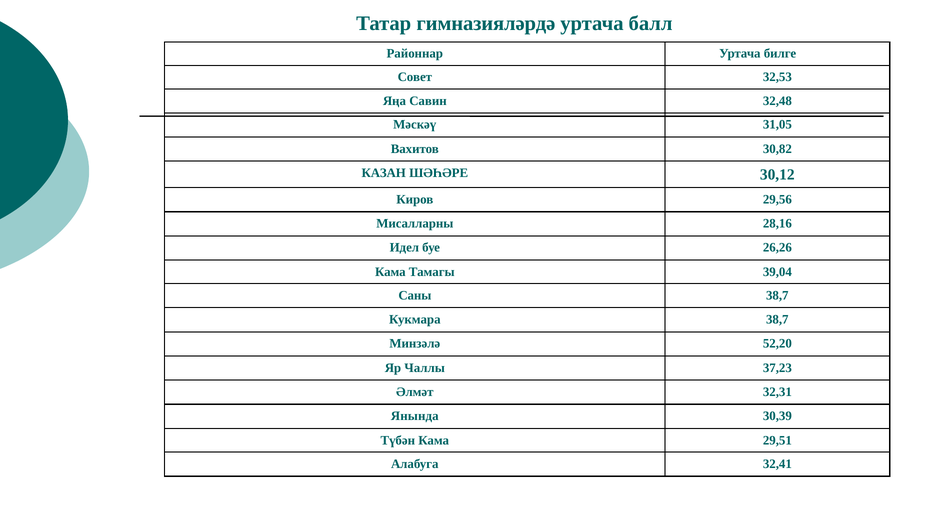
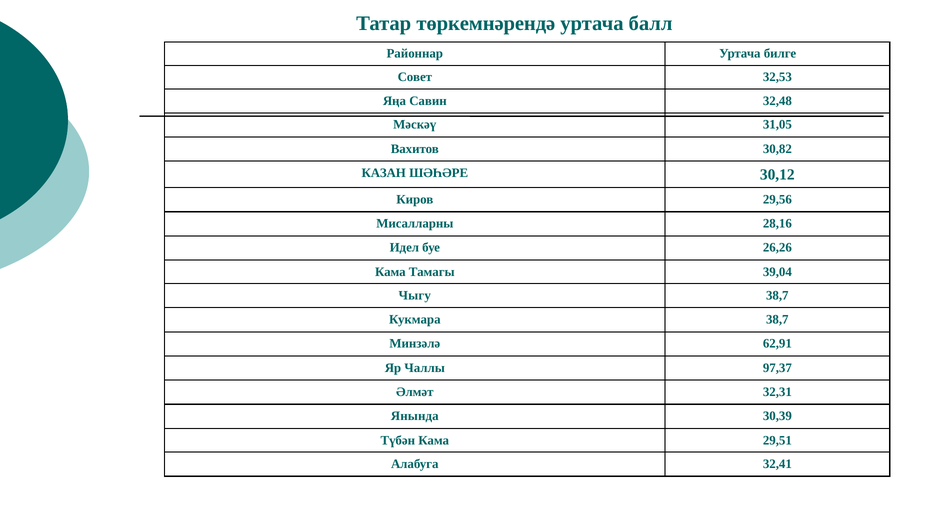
гимназияләрдә: гимназияләрдә -> төркемнәрендә
Саны: Саны -> Чыгу
52,20: 52,20 -> 62,91
37,23: 37,23 -> 97,37
